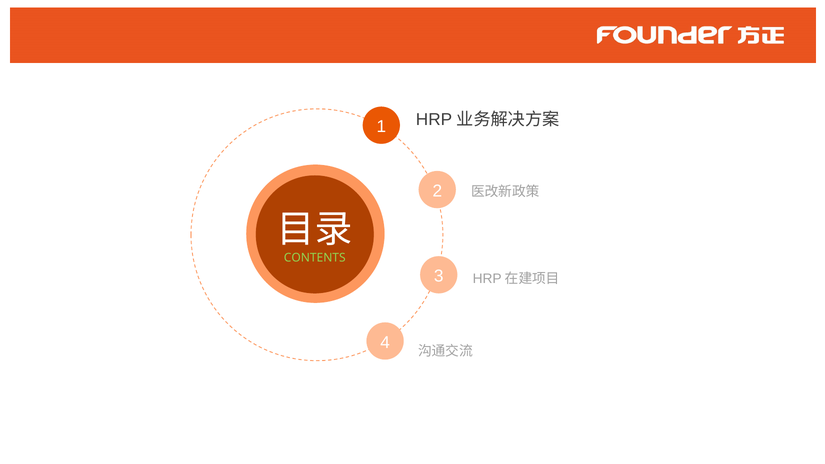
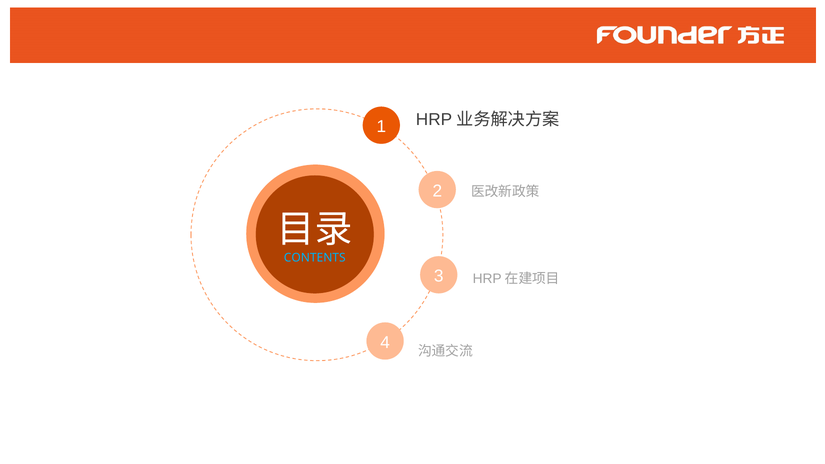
CONTENTS colour: light green -> light blue
